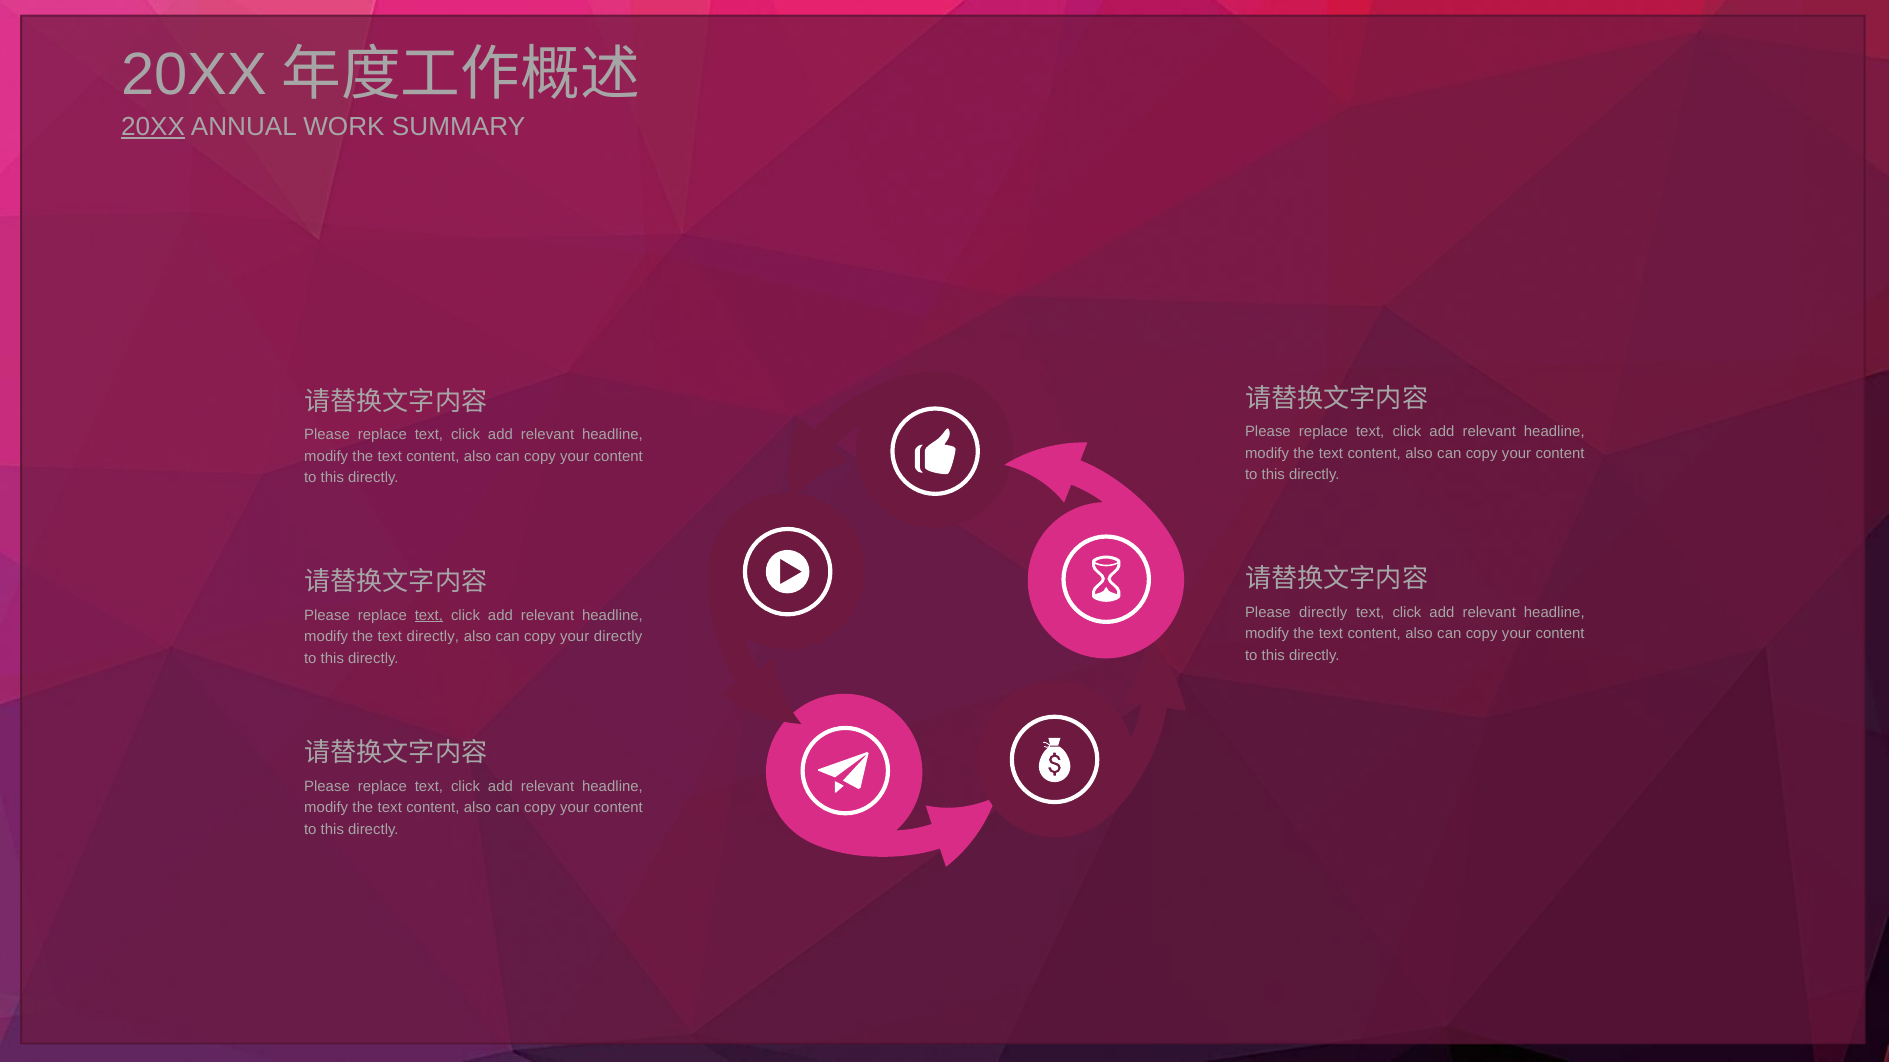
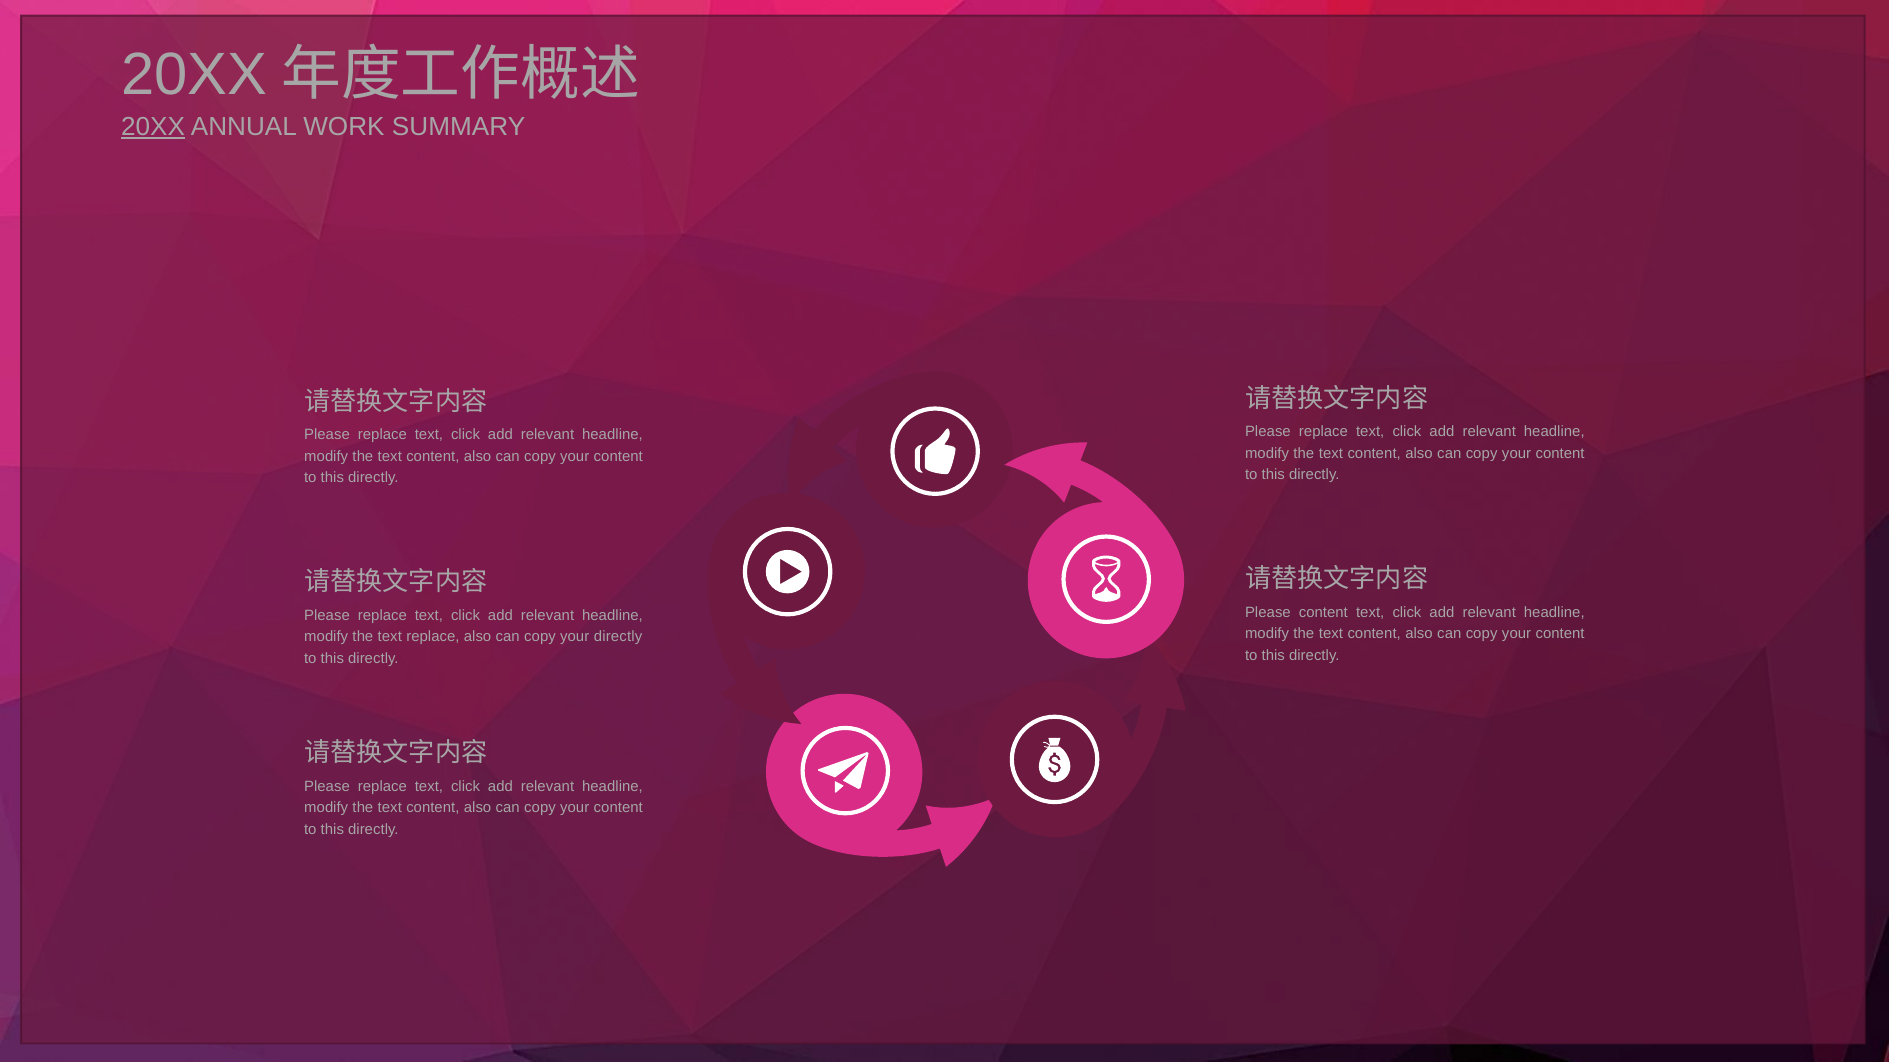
Please directly: directly -> content
text at (429, 616) underline: present -> none
text directly: directly -> replace
